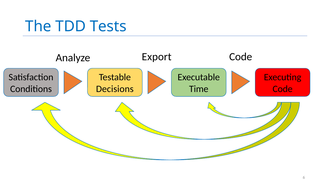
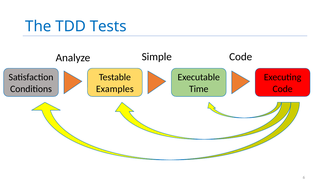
Export: Export -> Simple
Decisions: Decisions -> Examples
